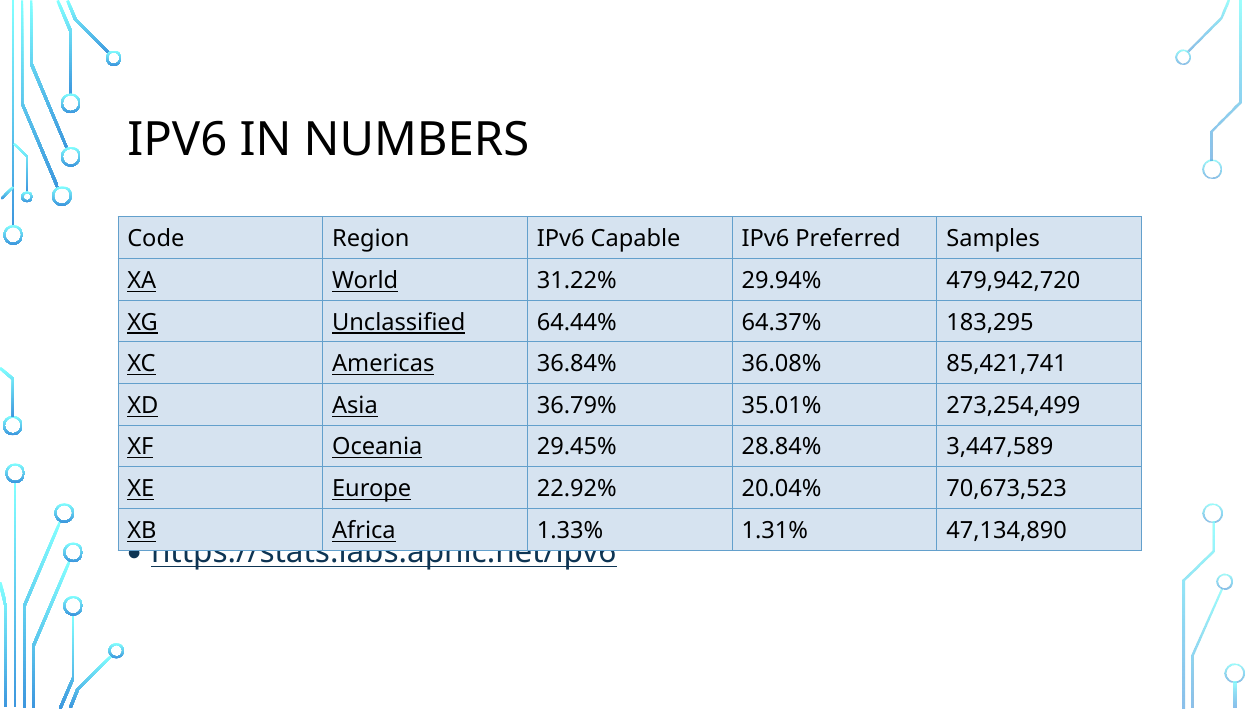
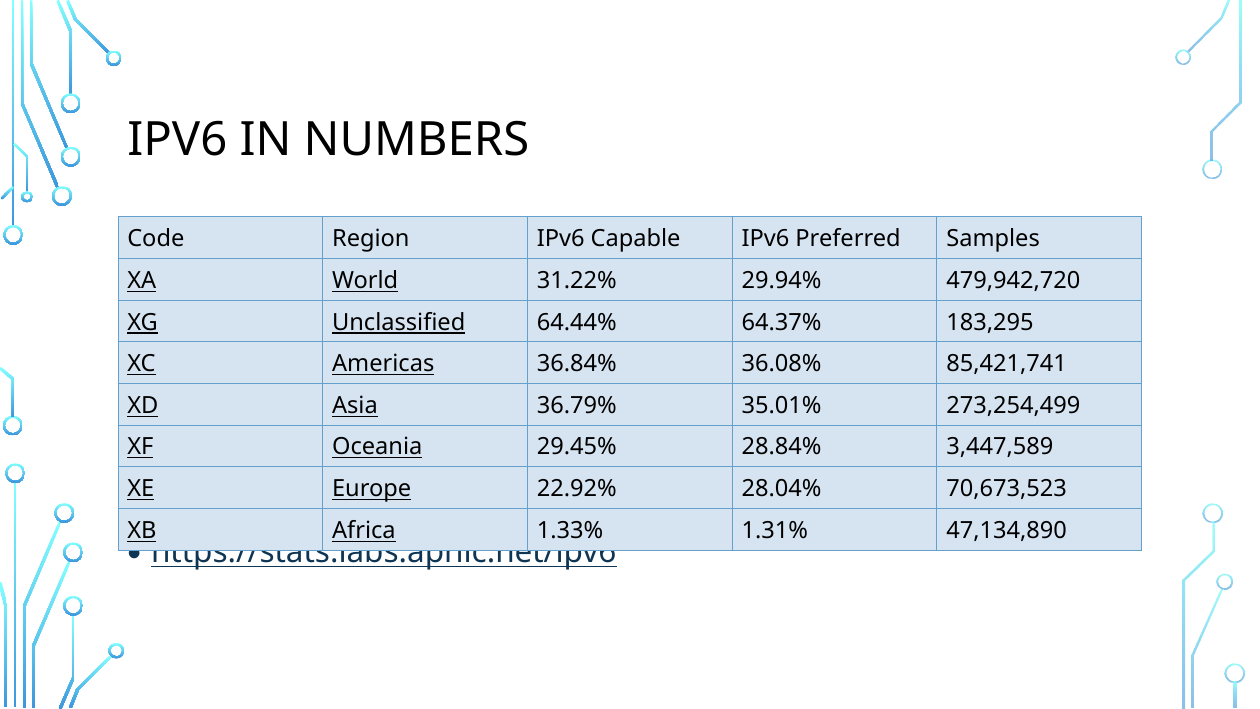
20.04%: 20.04% -> 28.04%
